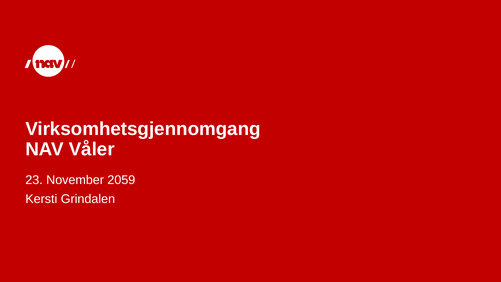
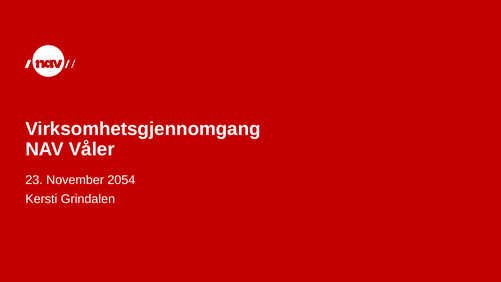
2059: 2059 -> 2054
